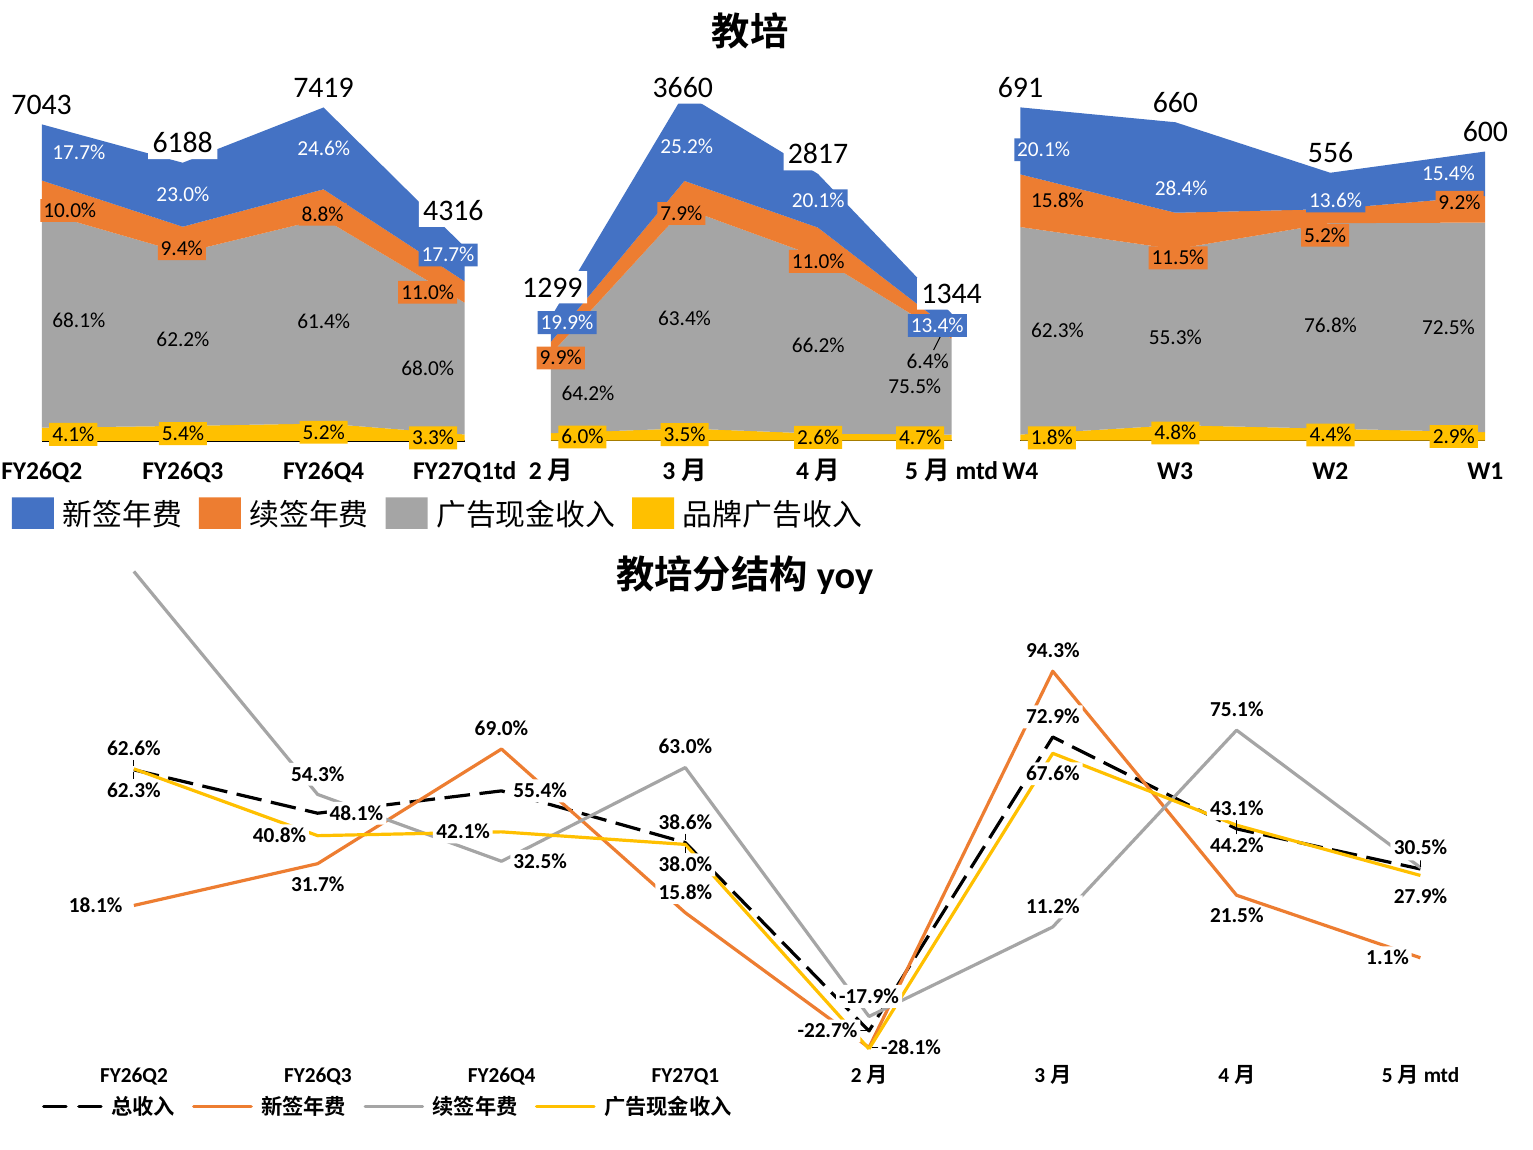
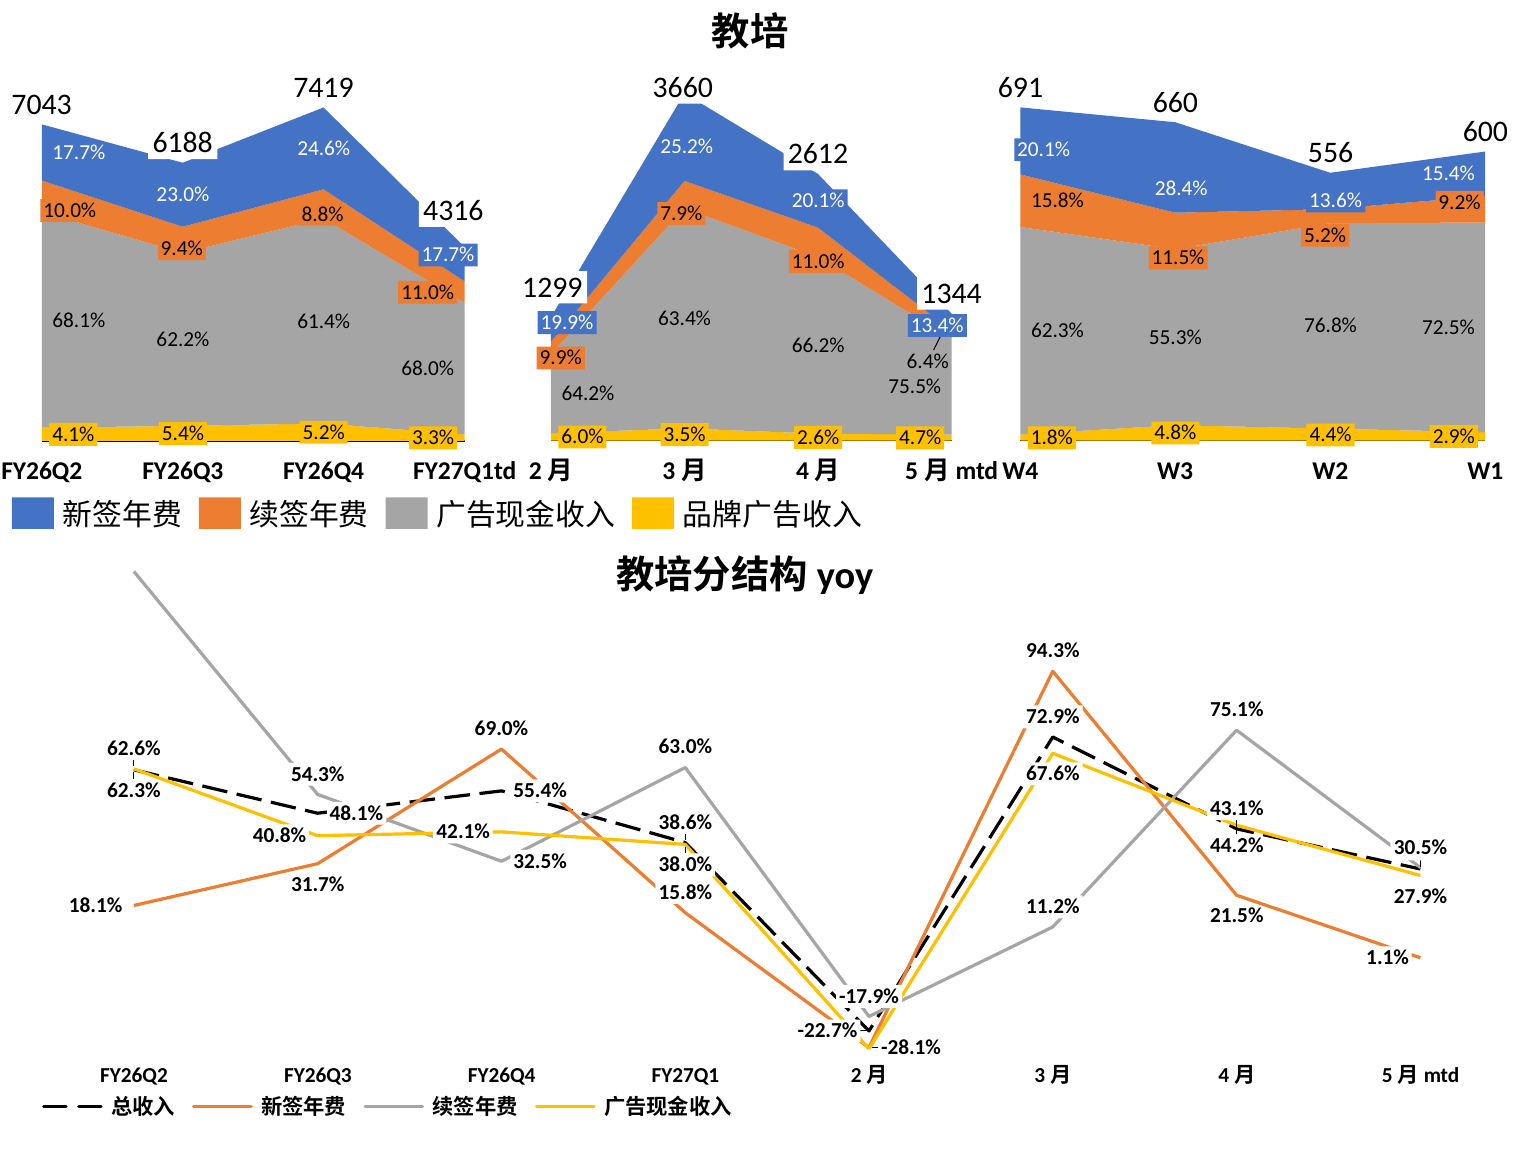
2817: 2817 -> 2612
